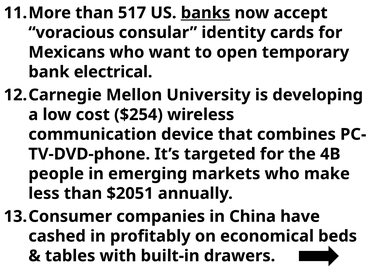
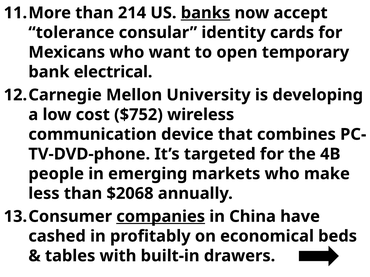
517: 517 -> 214
voracious: voracious -> tolerance
$254: $254 -> $752
$2051: $2051 -> $2068
companies underline: none -> present
